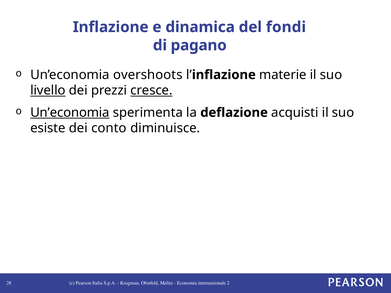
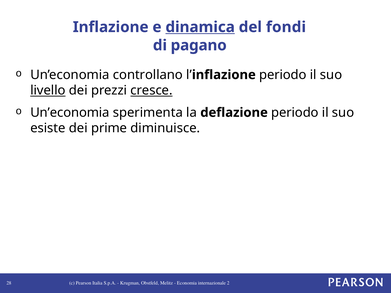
dinamica underline: none -> present
overshoots: overshoots -> controllano
inflazione materie: materie -> periodo
Un’economia at (70, 113) underline: present -> none
deflazione acquisti: acquisti -> periodo
conto: conto -> prime
